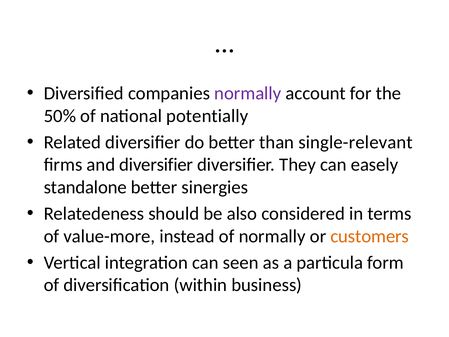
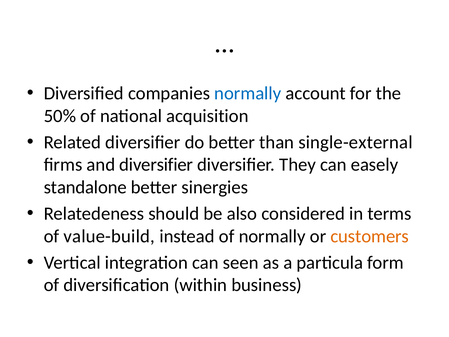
normally at (248, 93) colour: purple -> blue
potentially: potentially -> acquisition
single-relevant: single-relevant -> single-external
value-more: value-more -> value-build
